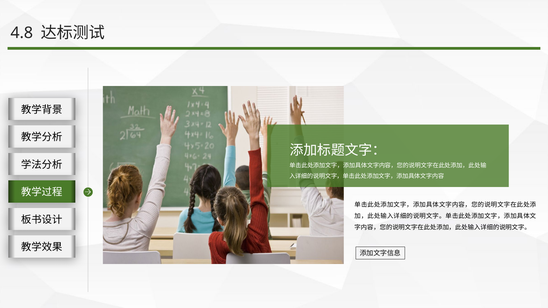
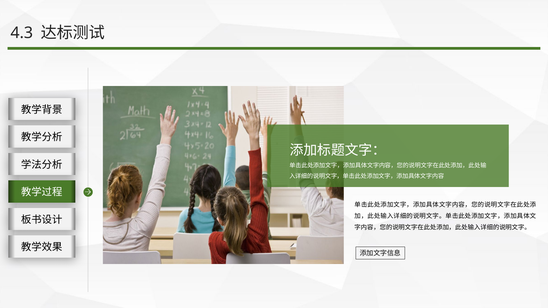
4.8: 4.8 -> 4.3
